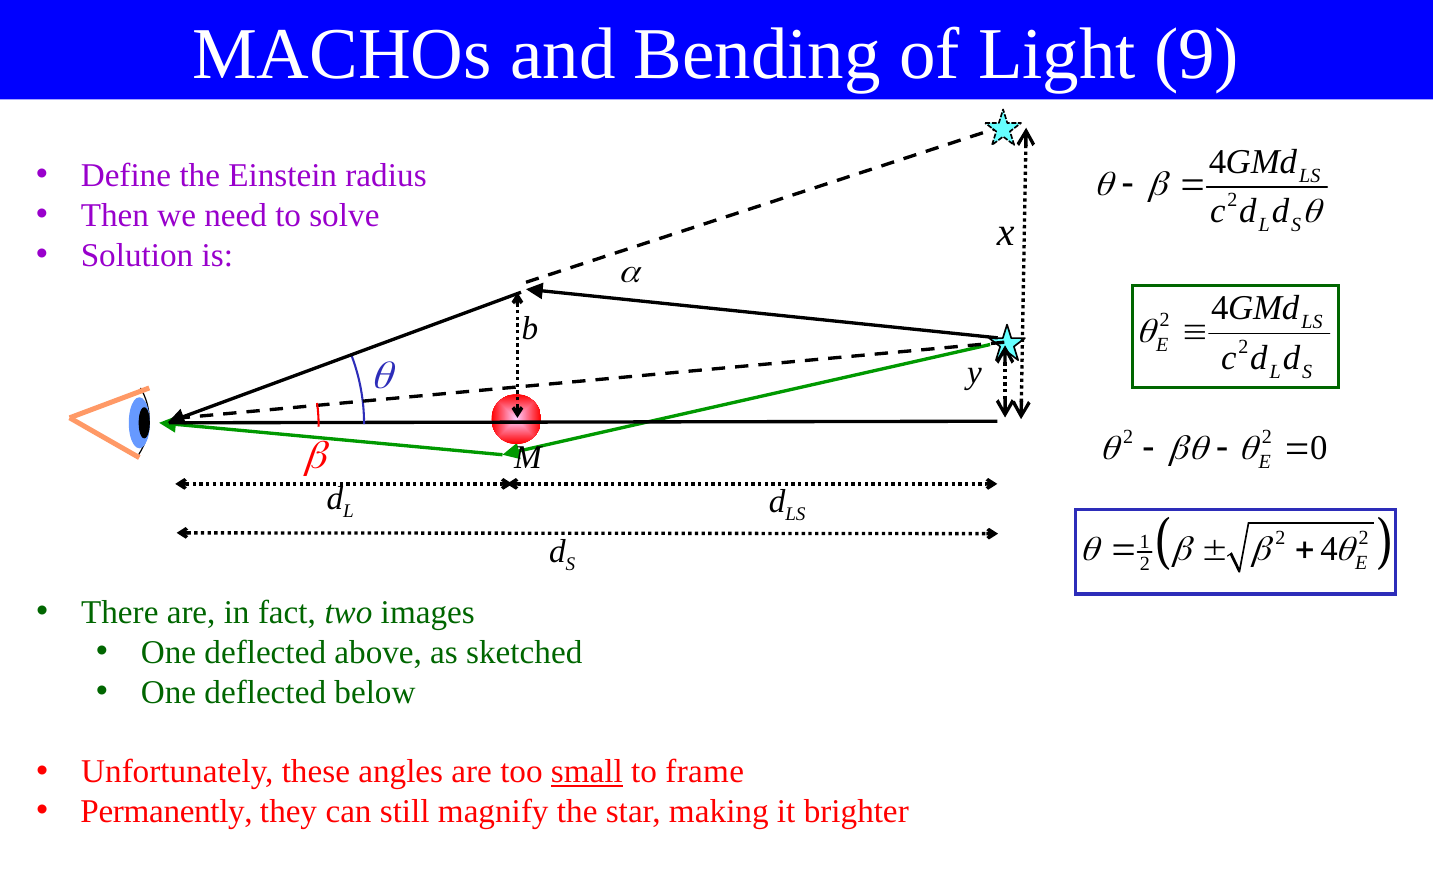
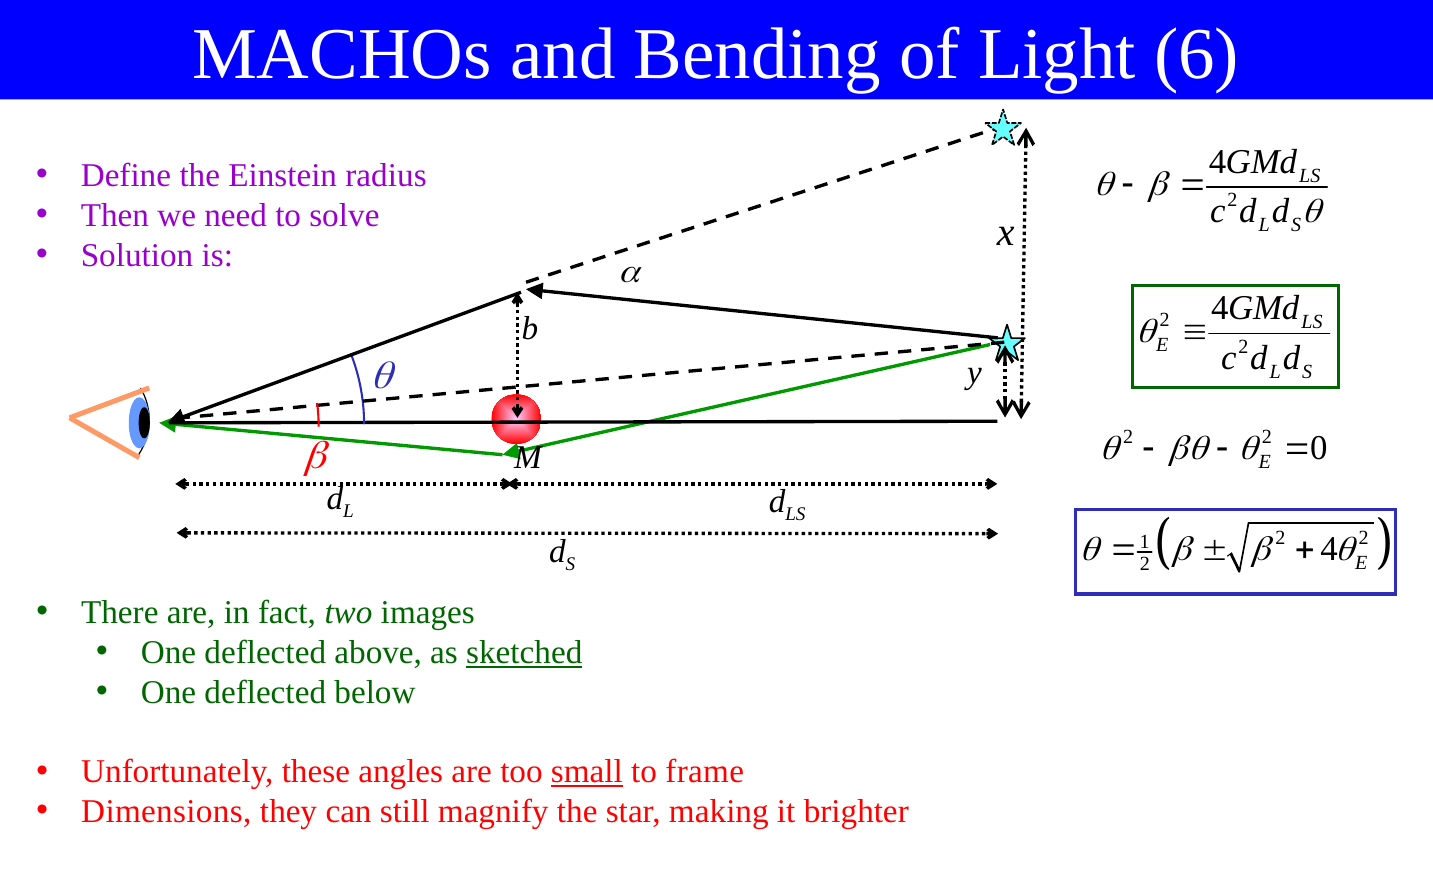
9: 9 -> 6
sketched underline: none -> present
Permanently: Permanently -> Dimensions
